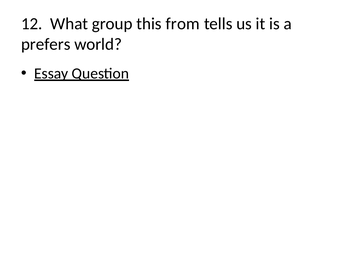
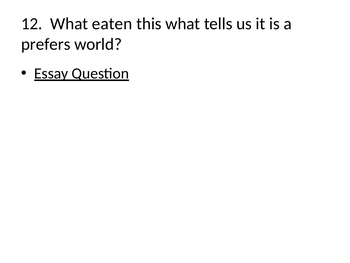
group: group -> eaten
this from: from -> what
